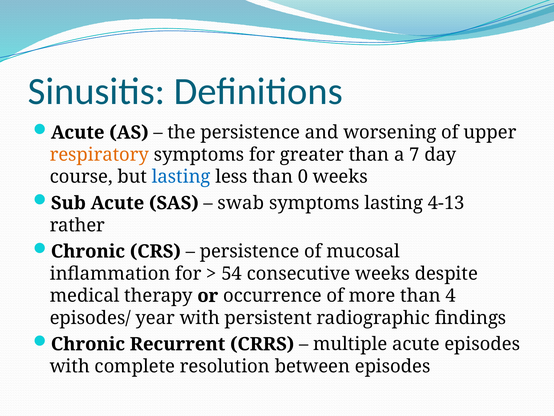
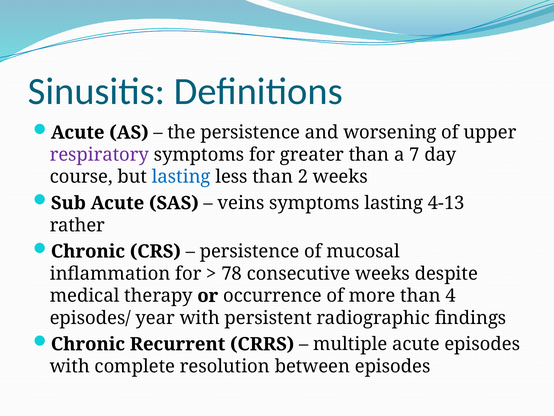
respiratory colour: orange -> purple
0: 0 -> 2
swab: swab -> veins
54: 54 -> 78
